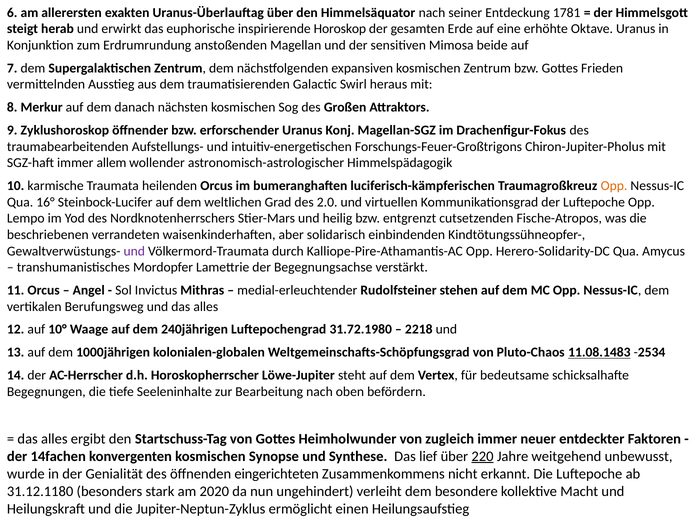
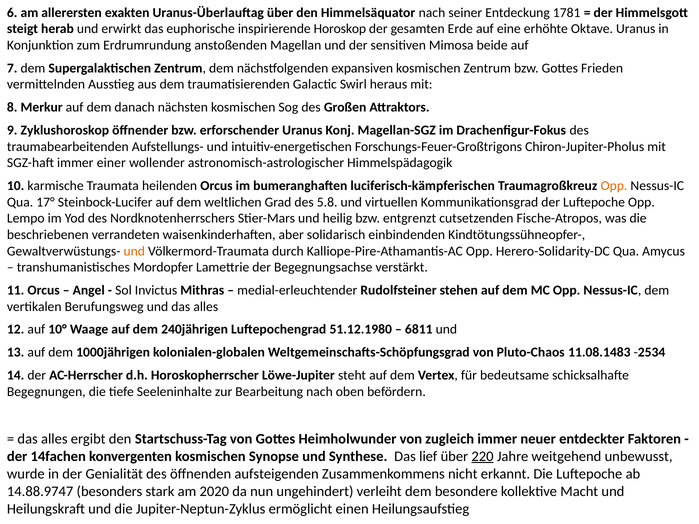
allem: allem -> einer
16°: 16° -> 17°
2.0: 2.0 -> 5.8
und at (134, 251) colour: purple -> orange
31.72.1980: 31.72.1980 -> 51.12.1980
2218: 2218 -> 6811
11.08.1483 underline: present -> none
eingerichteten: eingerichteten -> aufsteigenden
31.12.1180: 31.12.1180 -> 14.88.9747
